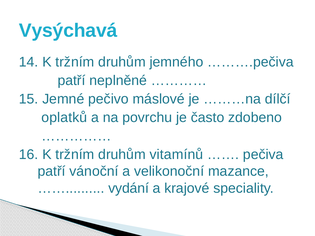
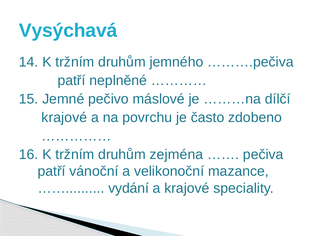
oplatků at (64, 118): oplatků -> krajové
vitamínů: vitamínů -> zejména
